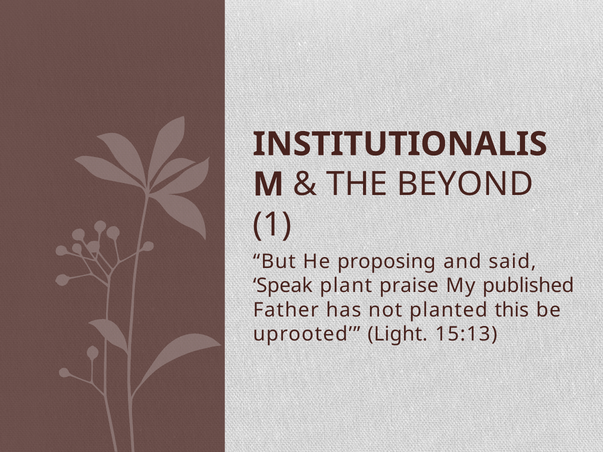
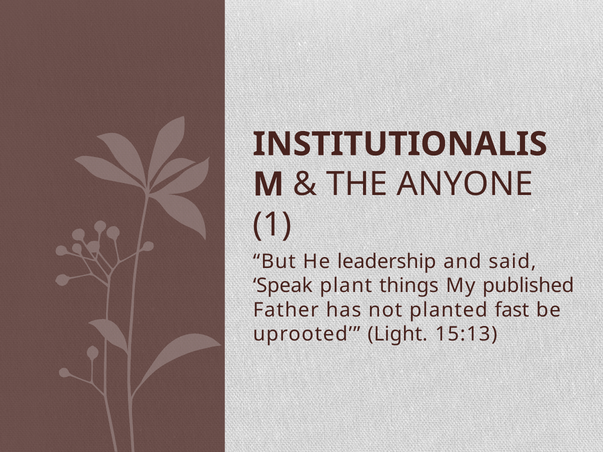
BEYOND: BEYOND -> ANYONE
proposing: proposing -> leadership
praise: praise -> things
this: this -> fast
